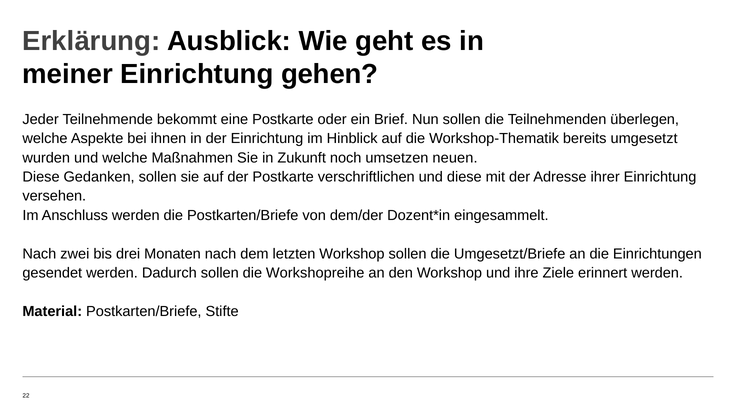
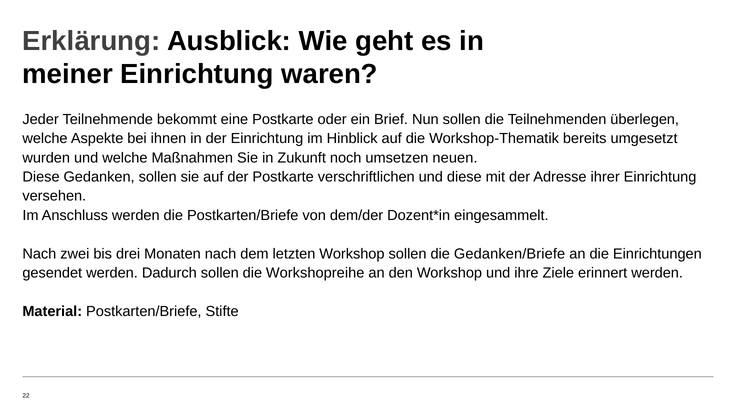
gehen: gehen -> waren
Umgesetzt/Briefe: Umgesetzt/Briefe -> Gedanken/Briefe
